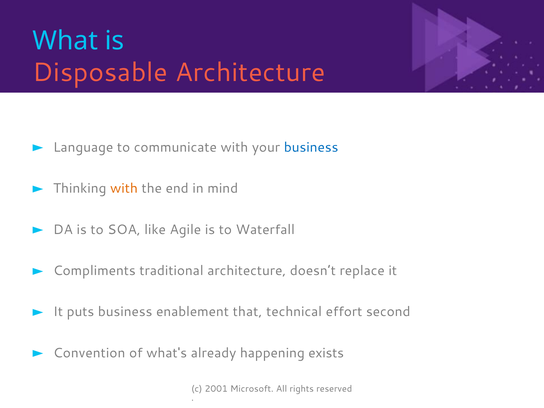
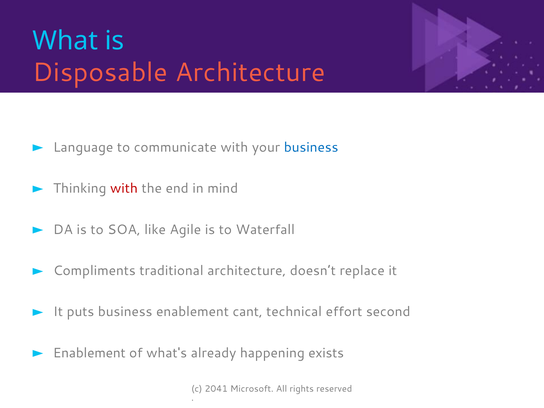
with at (124, 188) colour: orange -> red
that: that -> cant
Convention at (89, 353): Convention -> Enablement
2001: 2001 -> 2041
